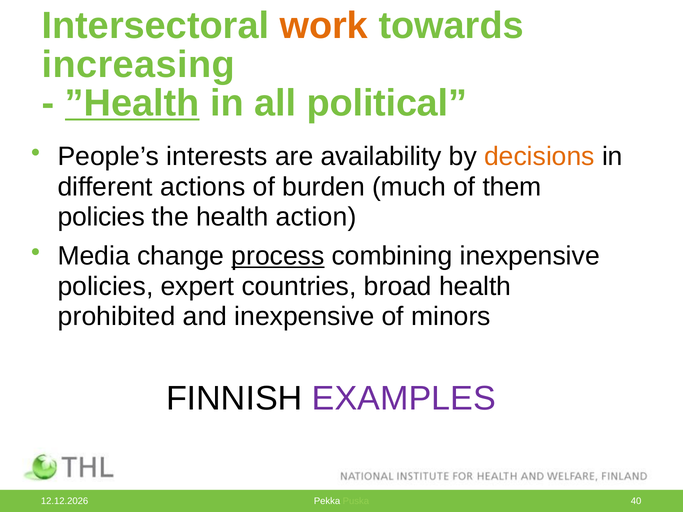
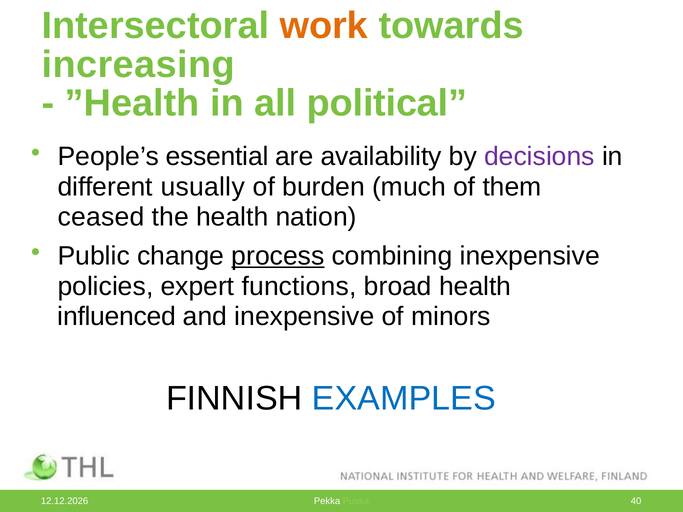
”Health underline: present -> none
interests: interests -> essential
decisions colour: orange -> purple
actions: actions -> usually
policies at (101, 217): policies -> ceased
action: action -> nation
Media: Media -> Public
countries: countries -> functions
prohibited: prohibited -> influenced
EXAMPLES colour: purple -> blue
